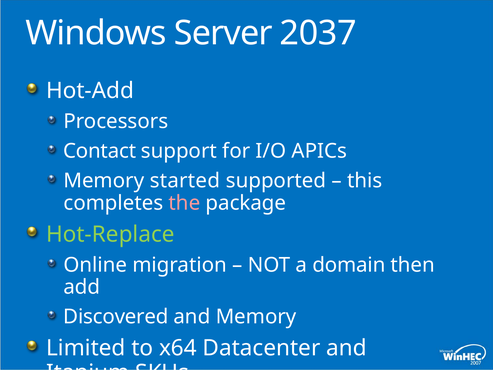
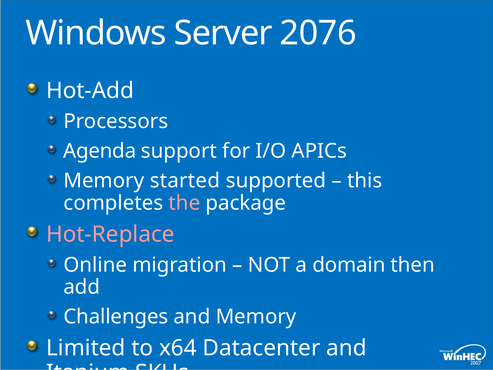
2037: 2037 -> 2076
Contact: Contact -> Agenda
Hot-Replace colour: light green -> pink
Discovered: Discovered -> Challenges
